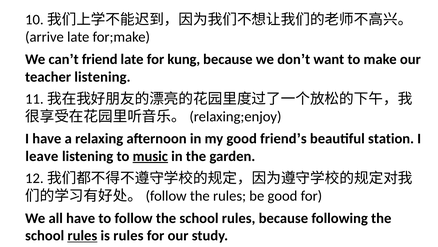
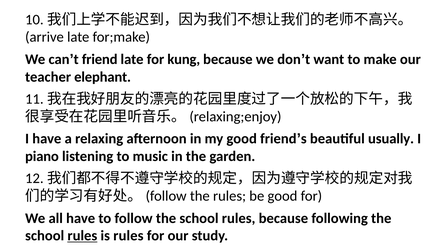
teacher listening: listening -> elephant
station: station -> usually
leave: leave -> piano
music underline: present -> none
